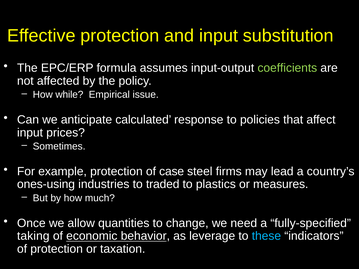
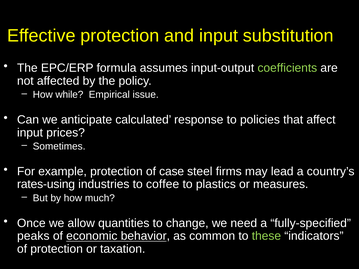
ones-using: ones-using -> rates-using
traded: traded -> coffee
taking: taking -> peaks
leverage: leverage -> common
these colour: light blue -> light green
